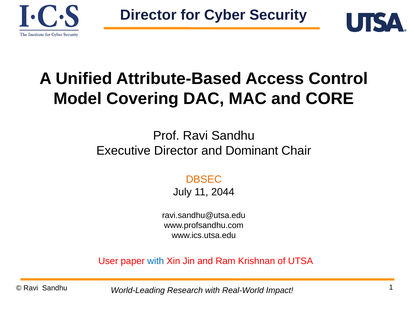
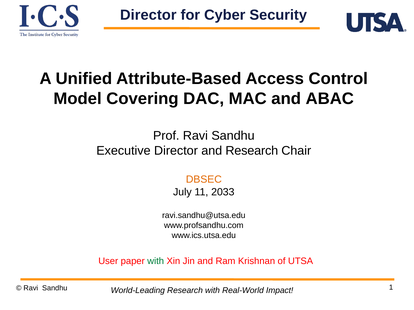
CORE: CORE -> ABAC
and Dominant: Dominant -> Research
2044: 2044 -> 2033
with at (156, 262) colour: blue -> green
